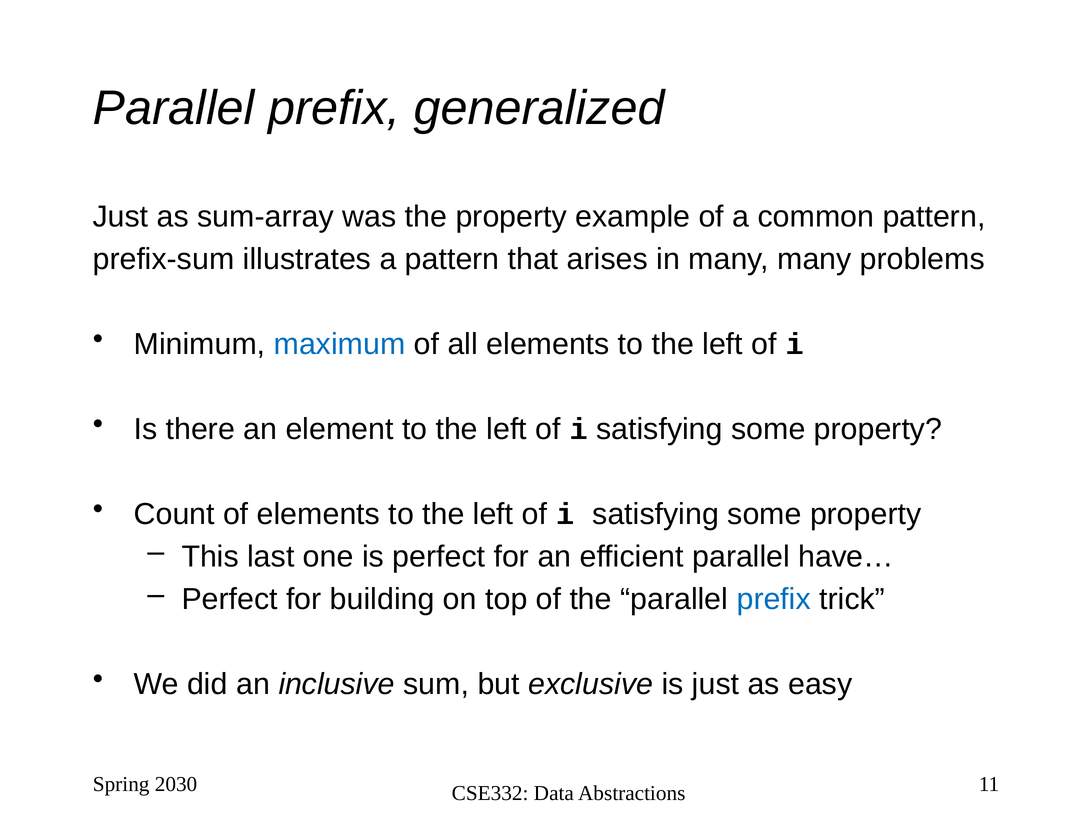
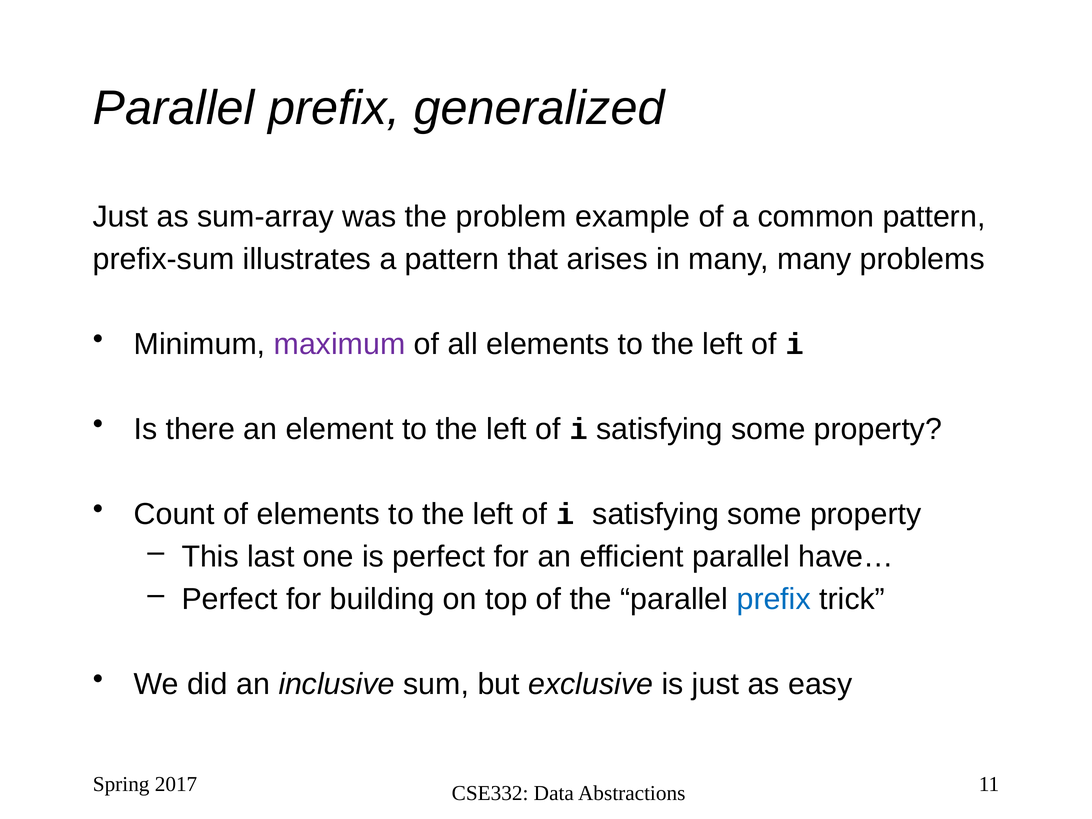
the property: property -> problem
maximum colour: blue -> purple
2030: 2030 -> 2017
